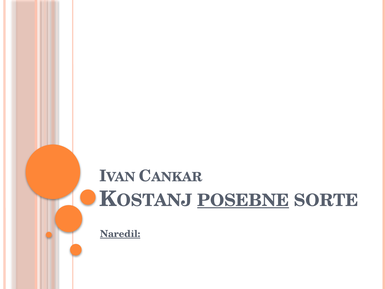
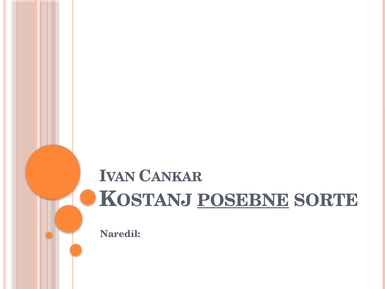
Naredil underline: present -> none
